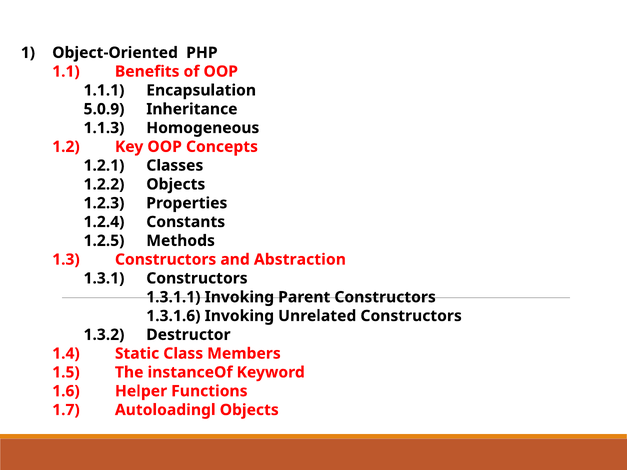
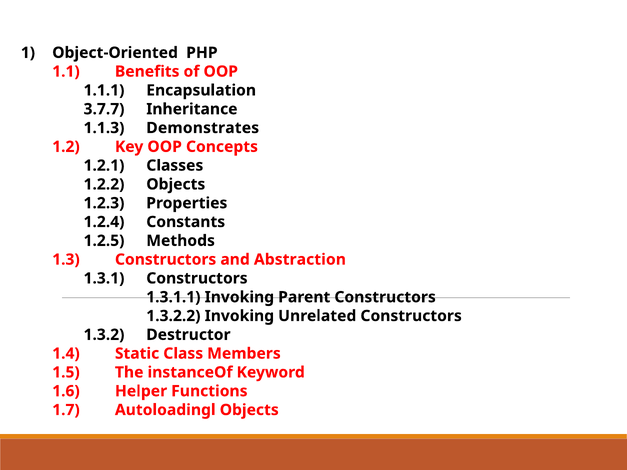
5.0.9: 5.0.9 -> 3.7.7
Homogeneous: Homogeneous -> Demonstrates
1.3.1.6: 1.3.1.6 -> 1.3.2.2
